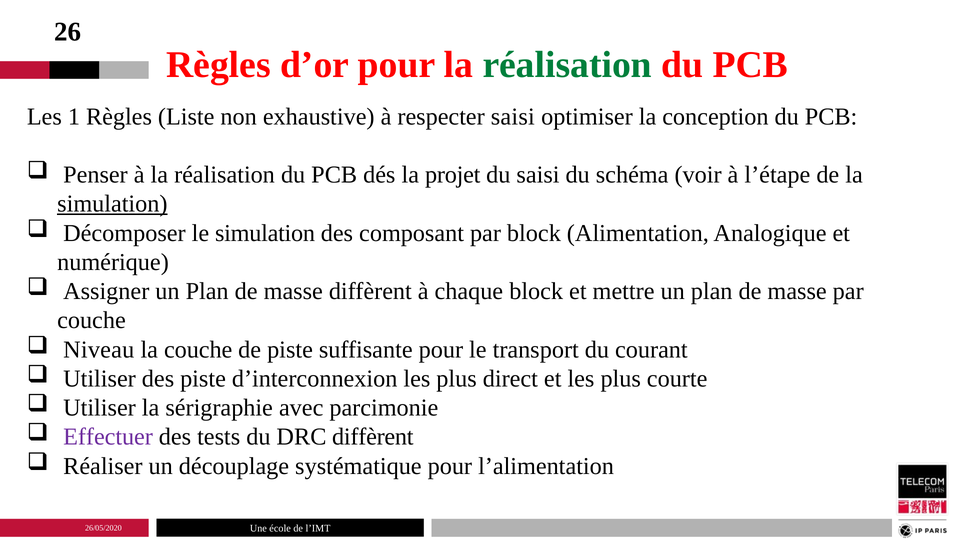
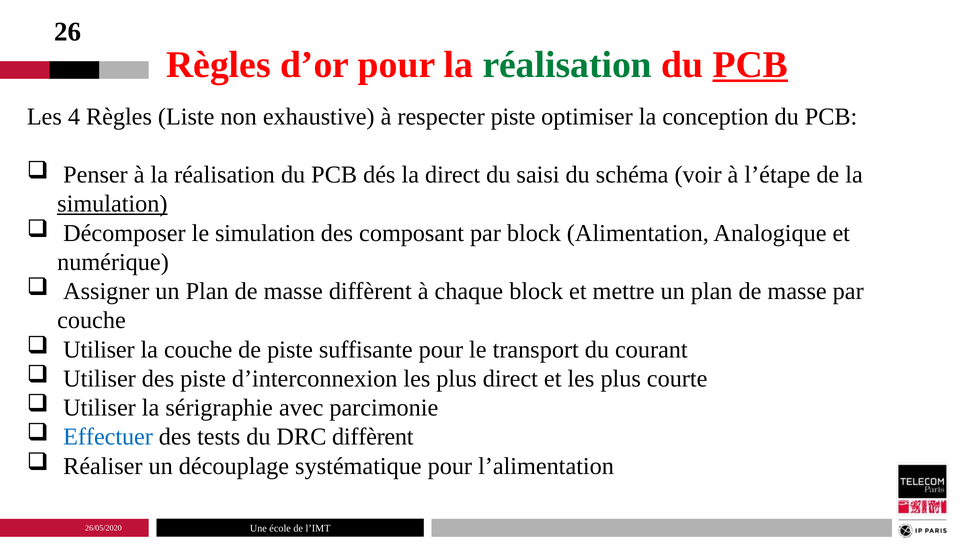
PCB at (750, 65) underline: none -> present
1: 1 -> 4
respecter saisi: saisi -> piste
la projet: projet -> direct
Niveau at (99, 349): Niveau -> Utiliser
Effectuer colour: purple -> blue
